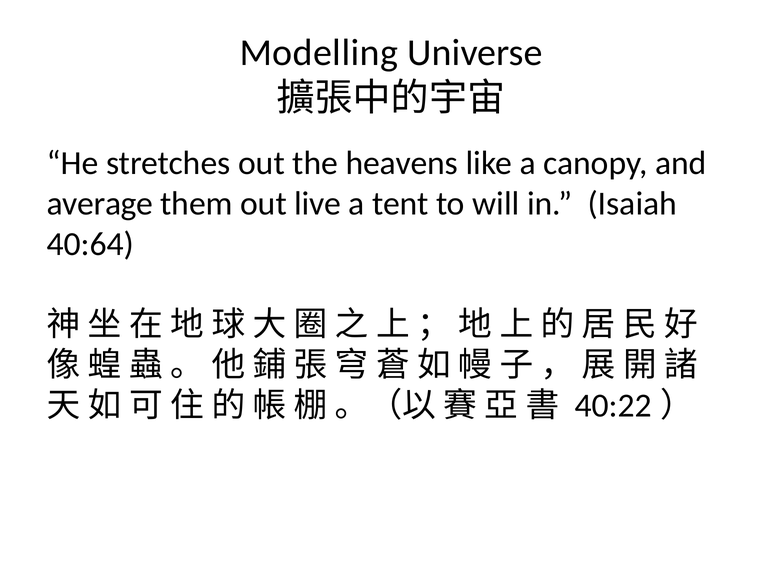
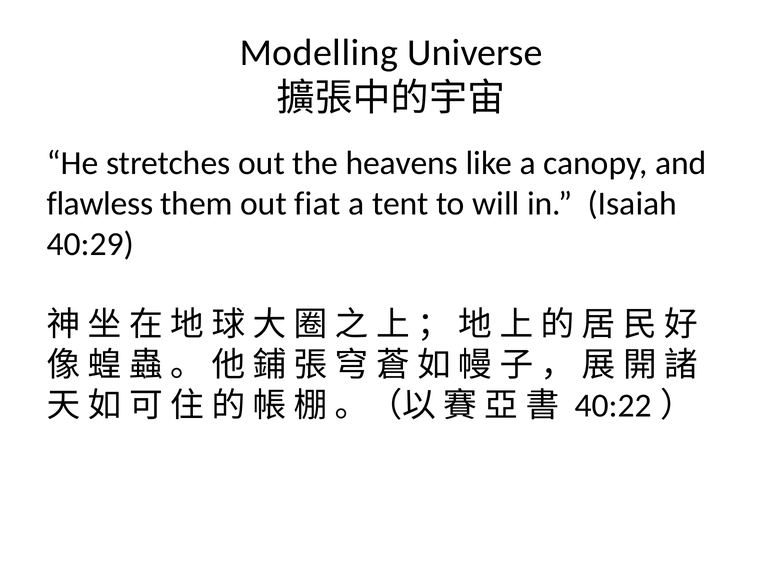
average: average -> flawless
live: live -> fiat
40:64: 40:64 -> 40:29
